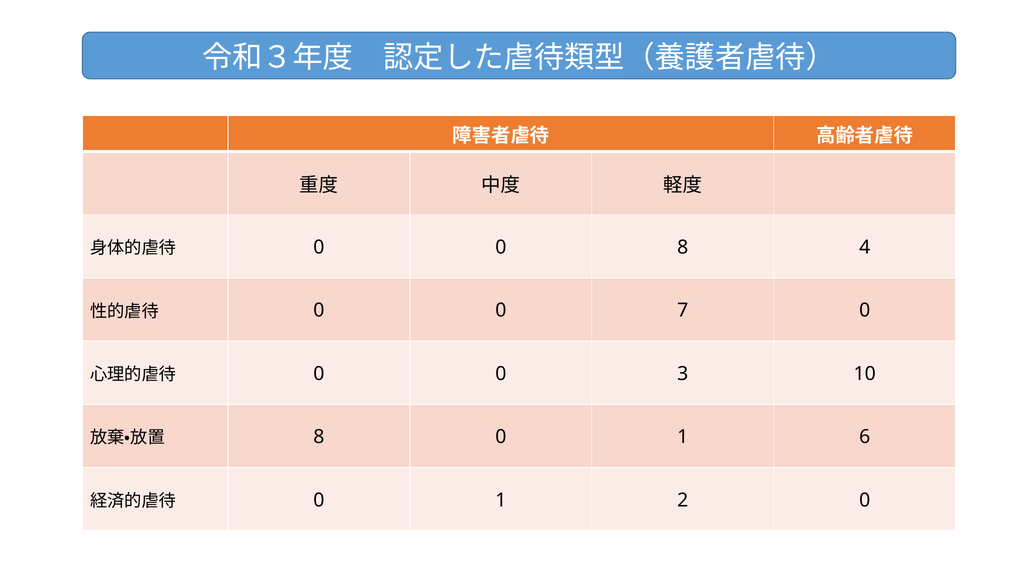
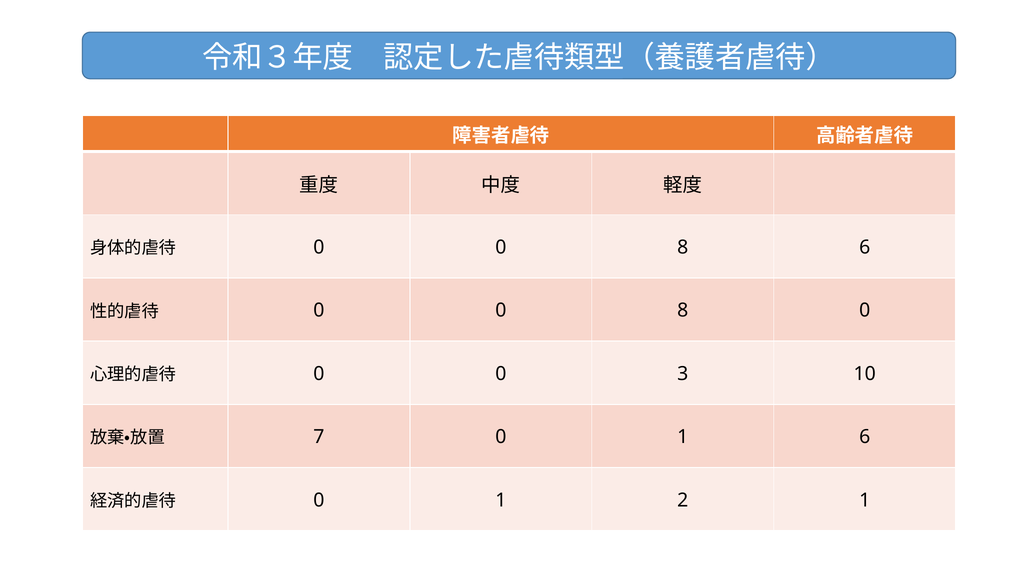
8 4: 4 -> 6
7 at (683, 310): 7 -> 8
8 at (319, 437): 8 -> 7
2 0: 0 -> 1
